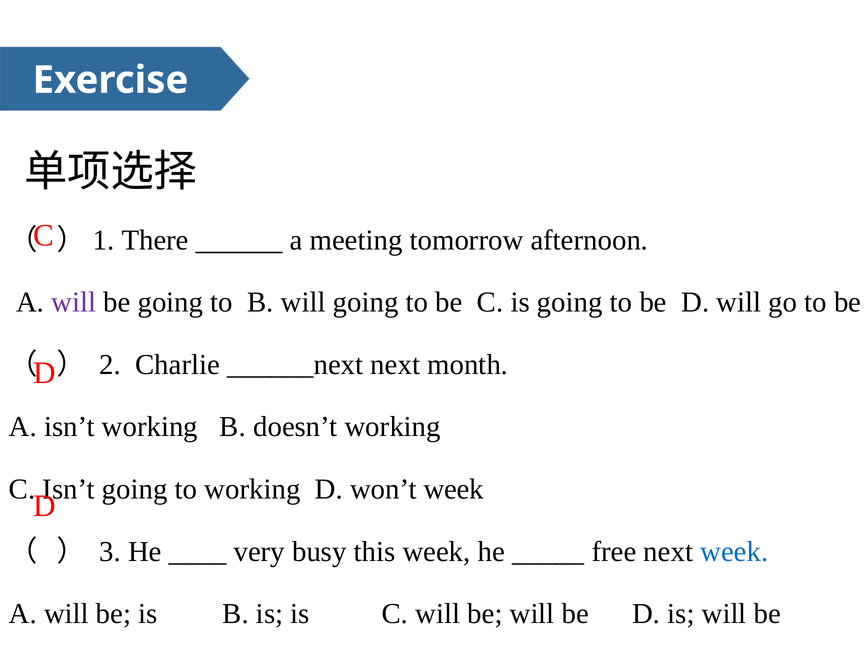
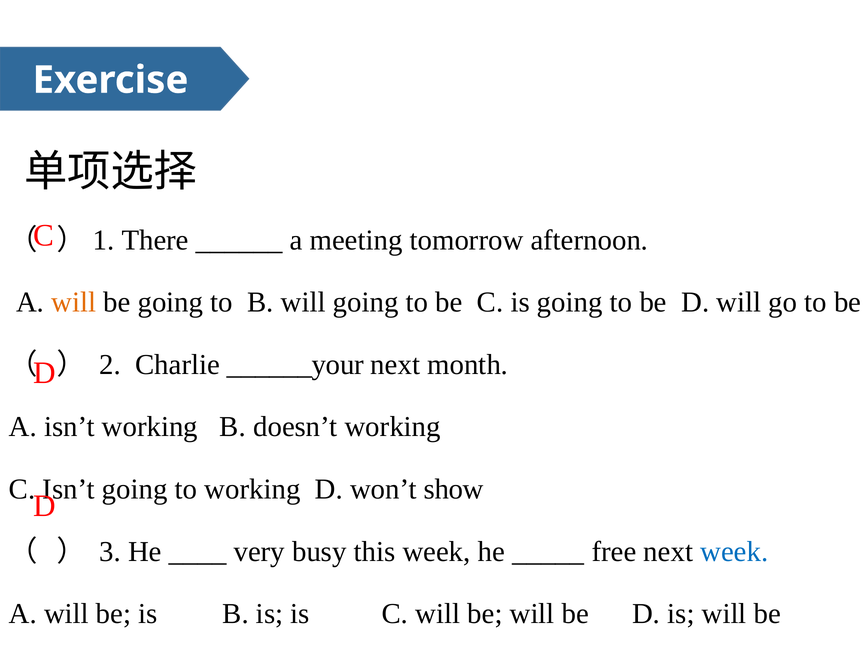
will at (74, 302) colour: purple -> orange
______next: ______next -> ______your
won’t week: week -> show
